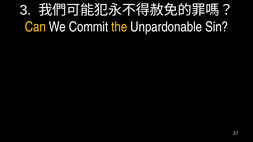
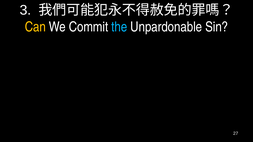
the colour: yellow -> light blue
